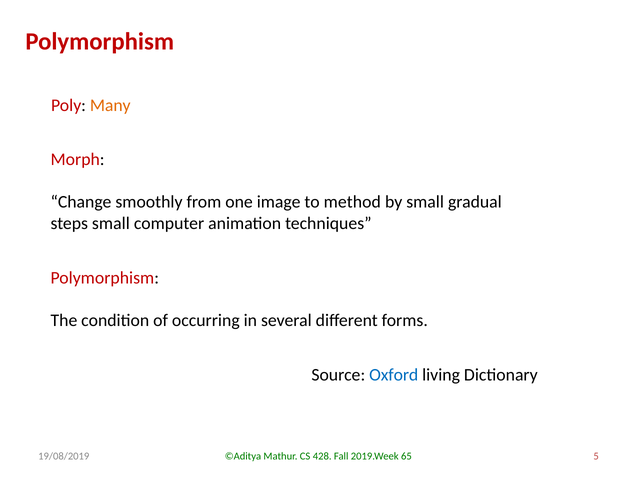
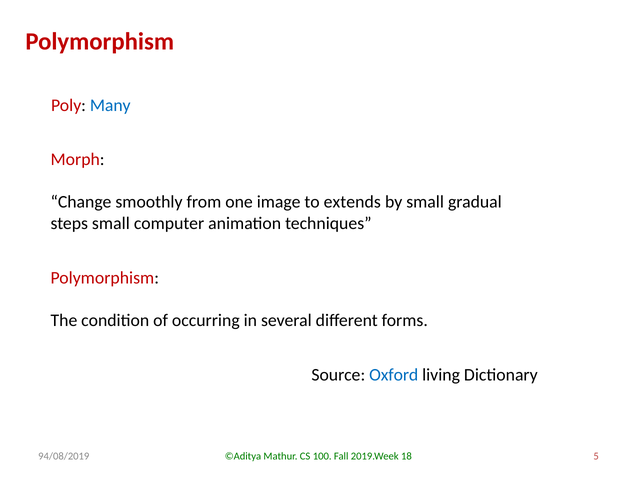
Many colour: orange -> blue
method: method -> extends
428: 428 -> 100
65: 65 -> 18
19/08/2019: 19/08/2019 -> 94/08/2019
